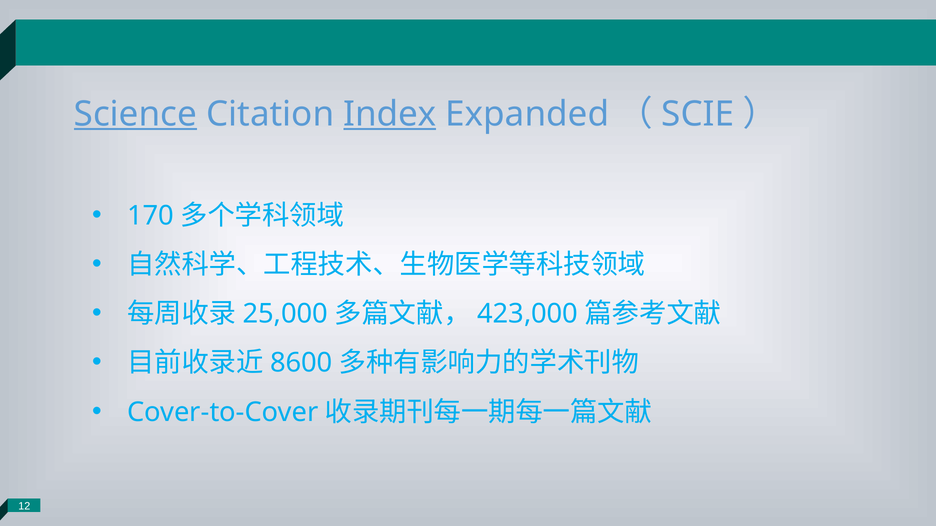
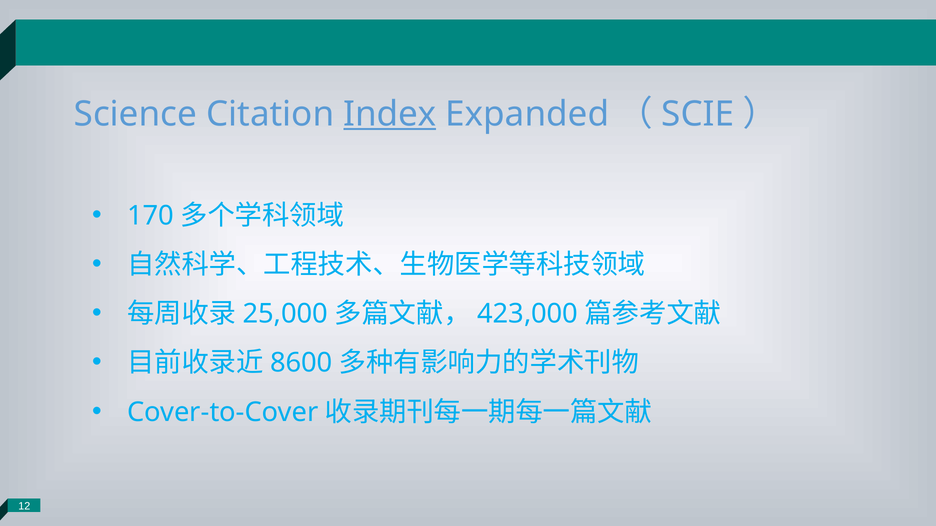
Science underline: present -> none
